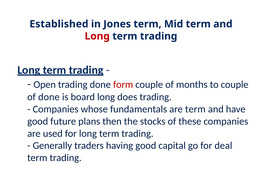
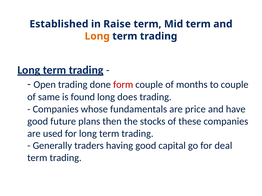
Jones: Jones -> Raise
Long at (97, 36) colour: red -> orange
of done: done -> same
board: board -> found
are term: term -> price
